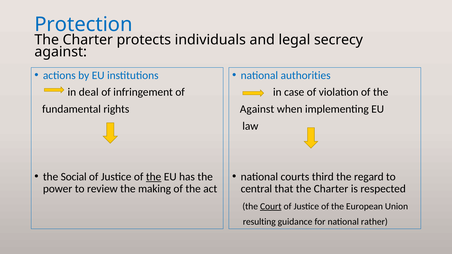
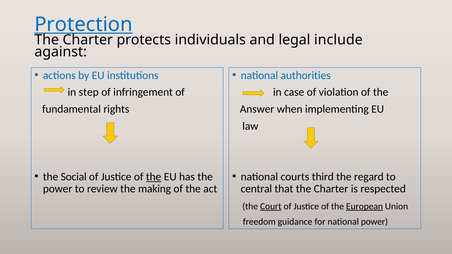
Protection underline: none -> present
secrecy: secrecy -> include
deal: deal -> step
Against at (257, 109): Against -> Answer
European underline: none -> present
resulting: resulting -> freedom
national rather: rather -> power
